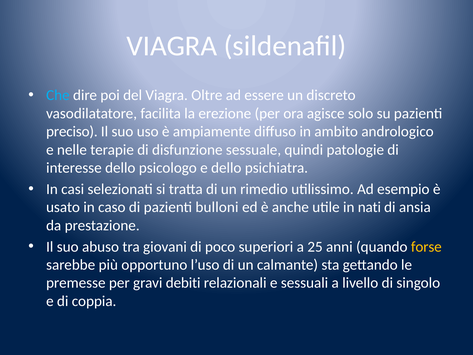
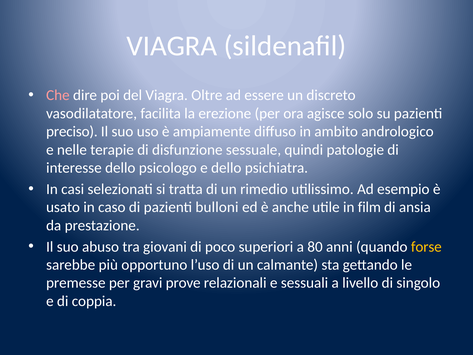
Che colour: light blue -> pink
nati: nati -> film
25: 25 -> 80
debiti: debiti -> prove
